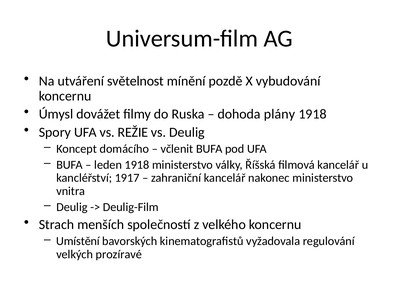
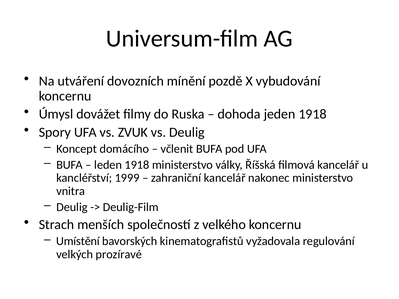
světelnost: světelnost -> dovozních
plány: plány -> jeden
REŽIE: REŽIE -> ZVUK
1917: 1917 -> 1999
